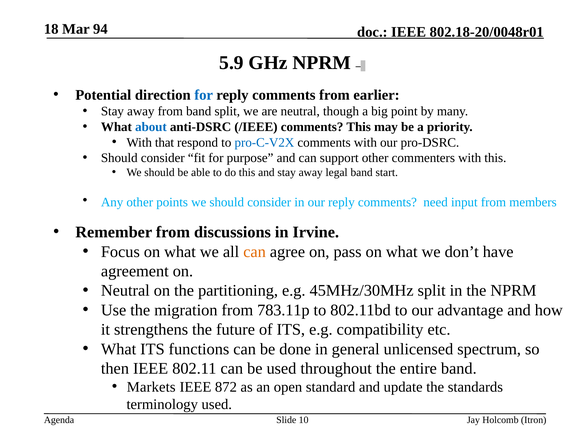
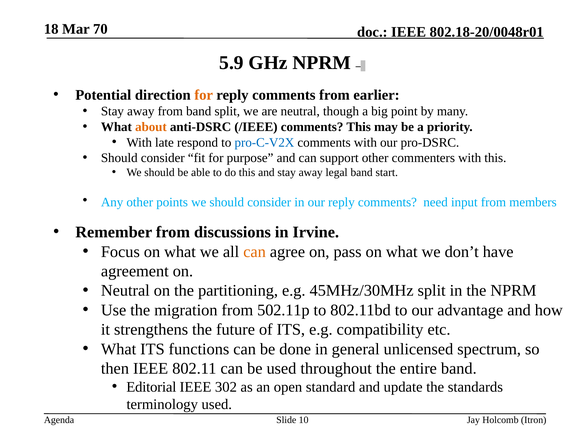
94: 94 -> 70
for at (204, 95) colour: blue -> orange
about colour: blue -> orange
that: that -> late
783.11p: 783.11p -> 502.11p
Markets: Markets -> Editorial
872: 872 -> 302
